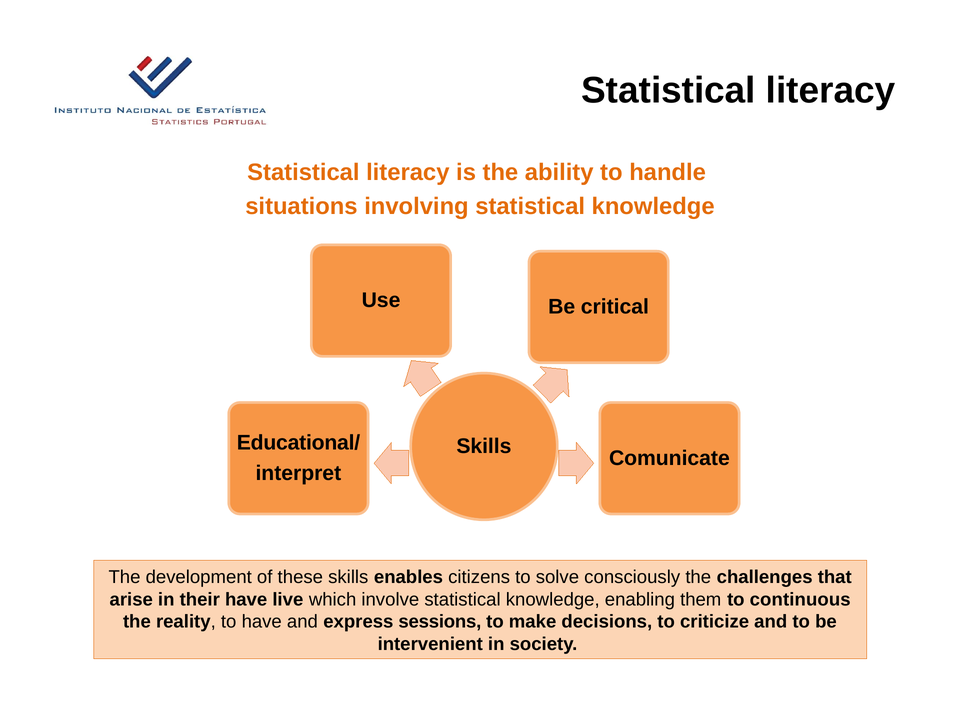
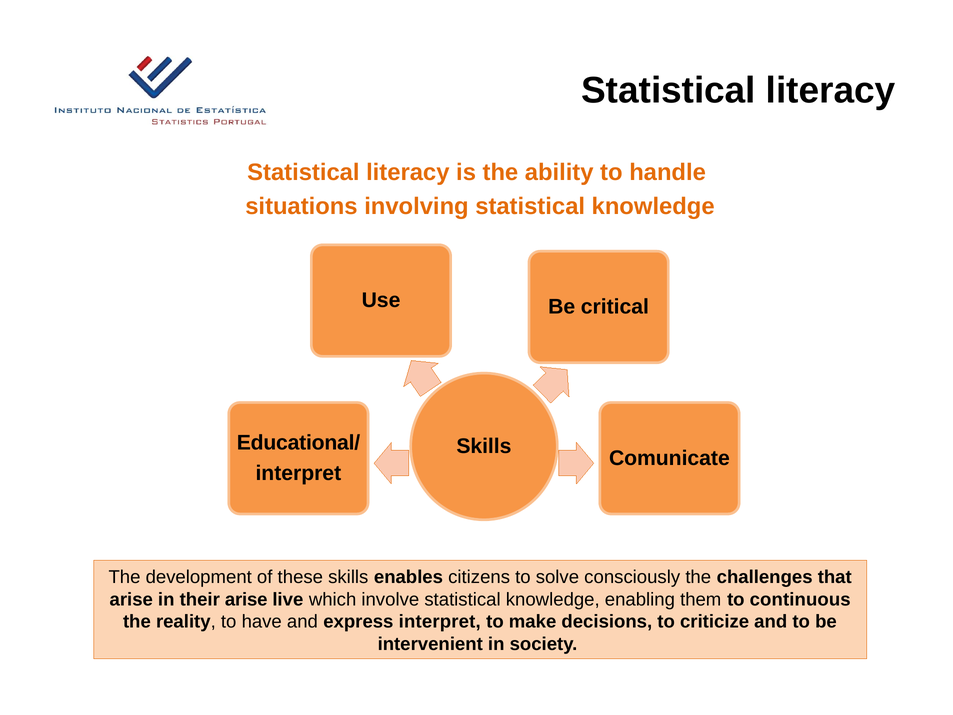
their have: have -> arise
express sessions: sessions -> interpret
